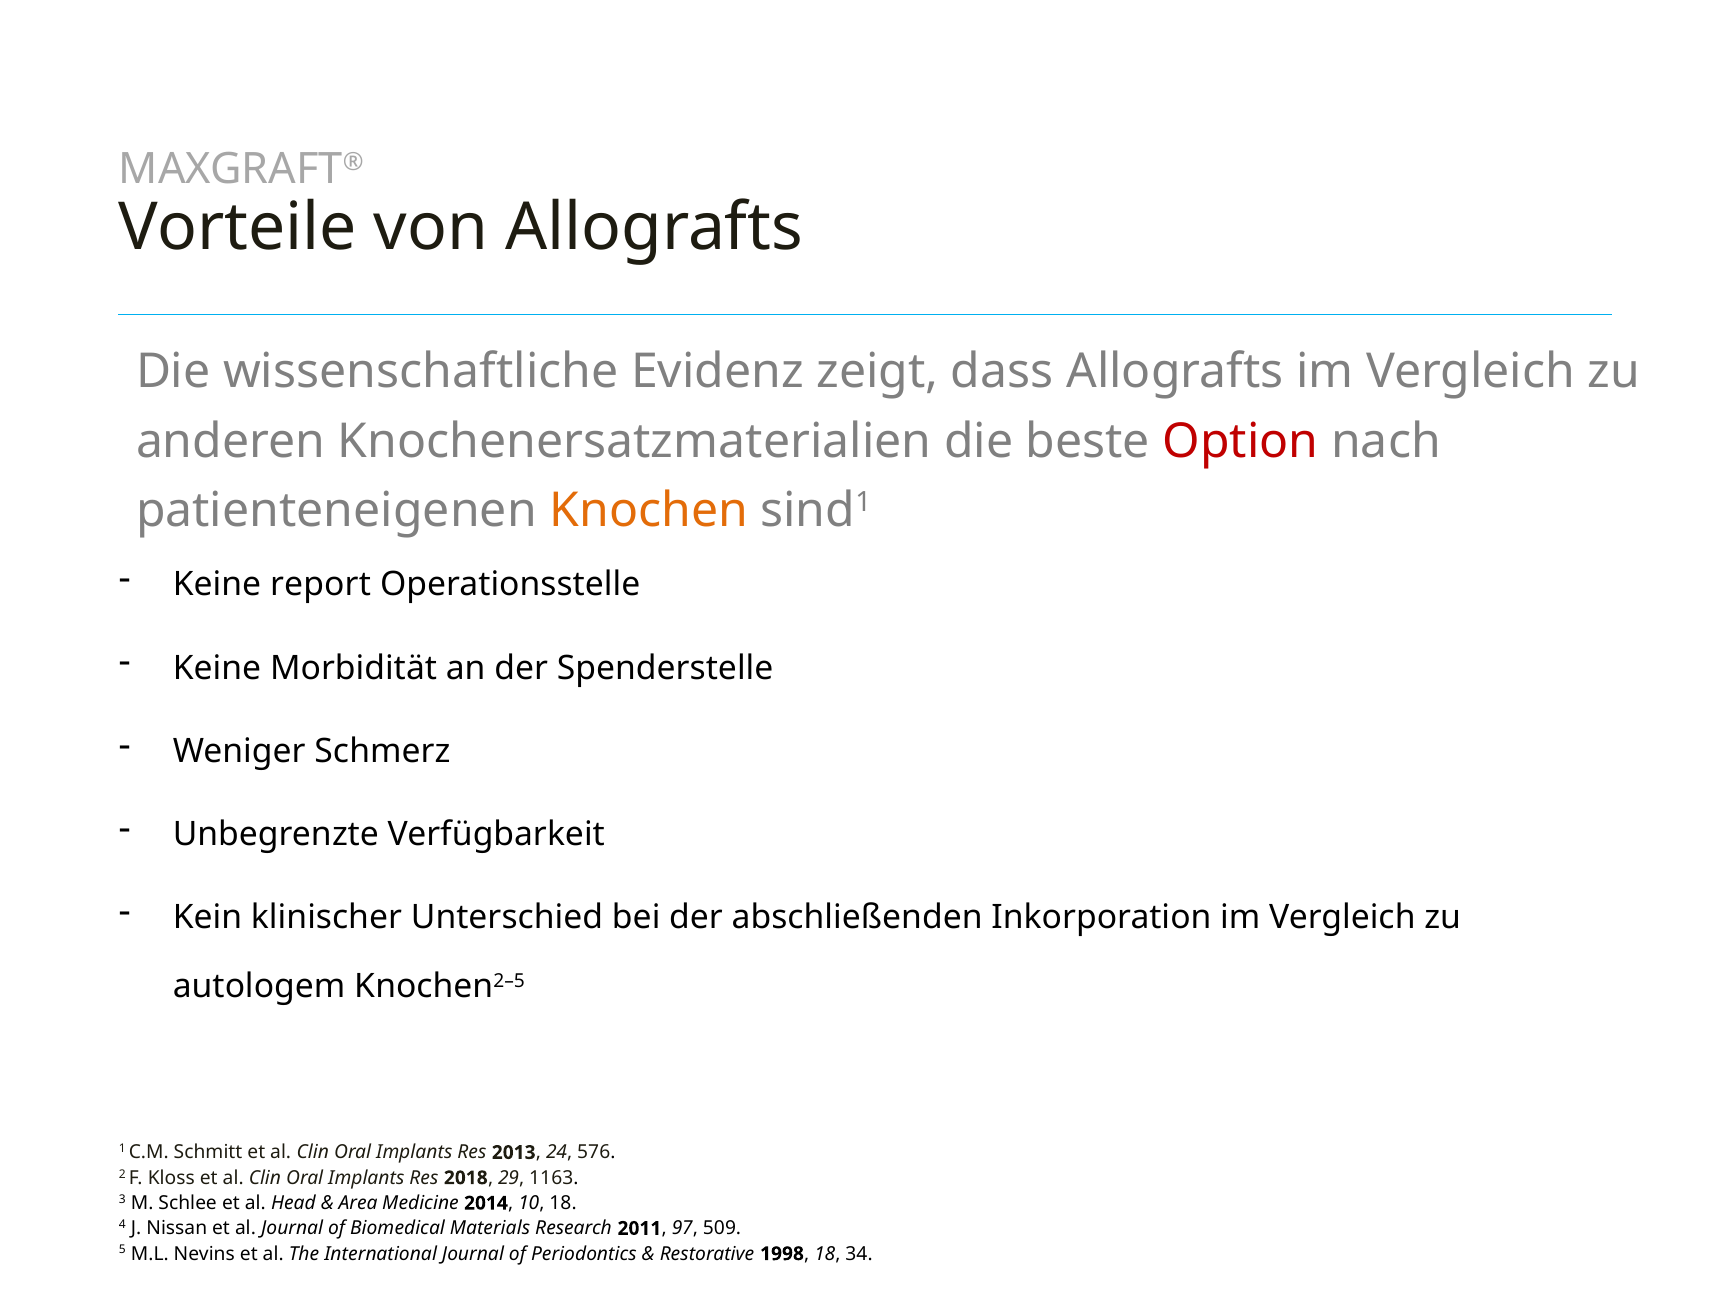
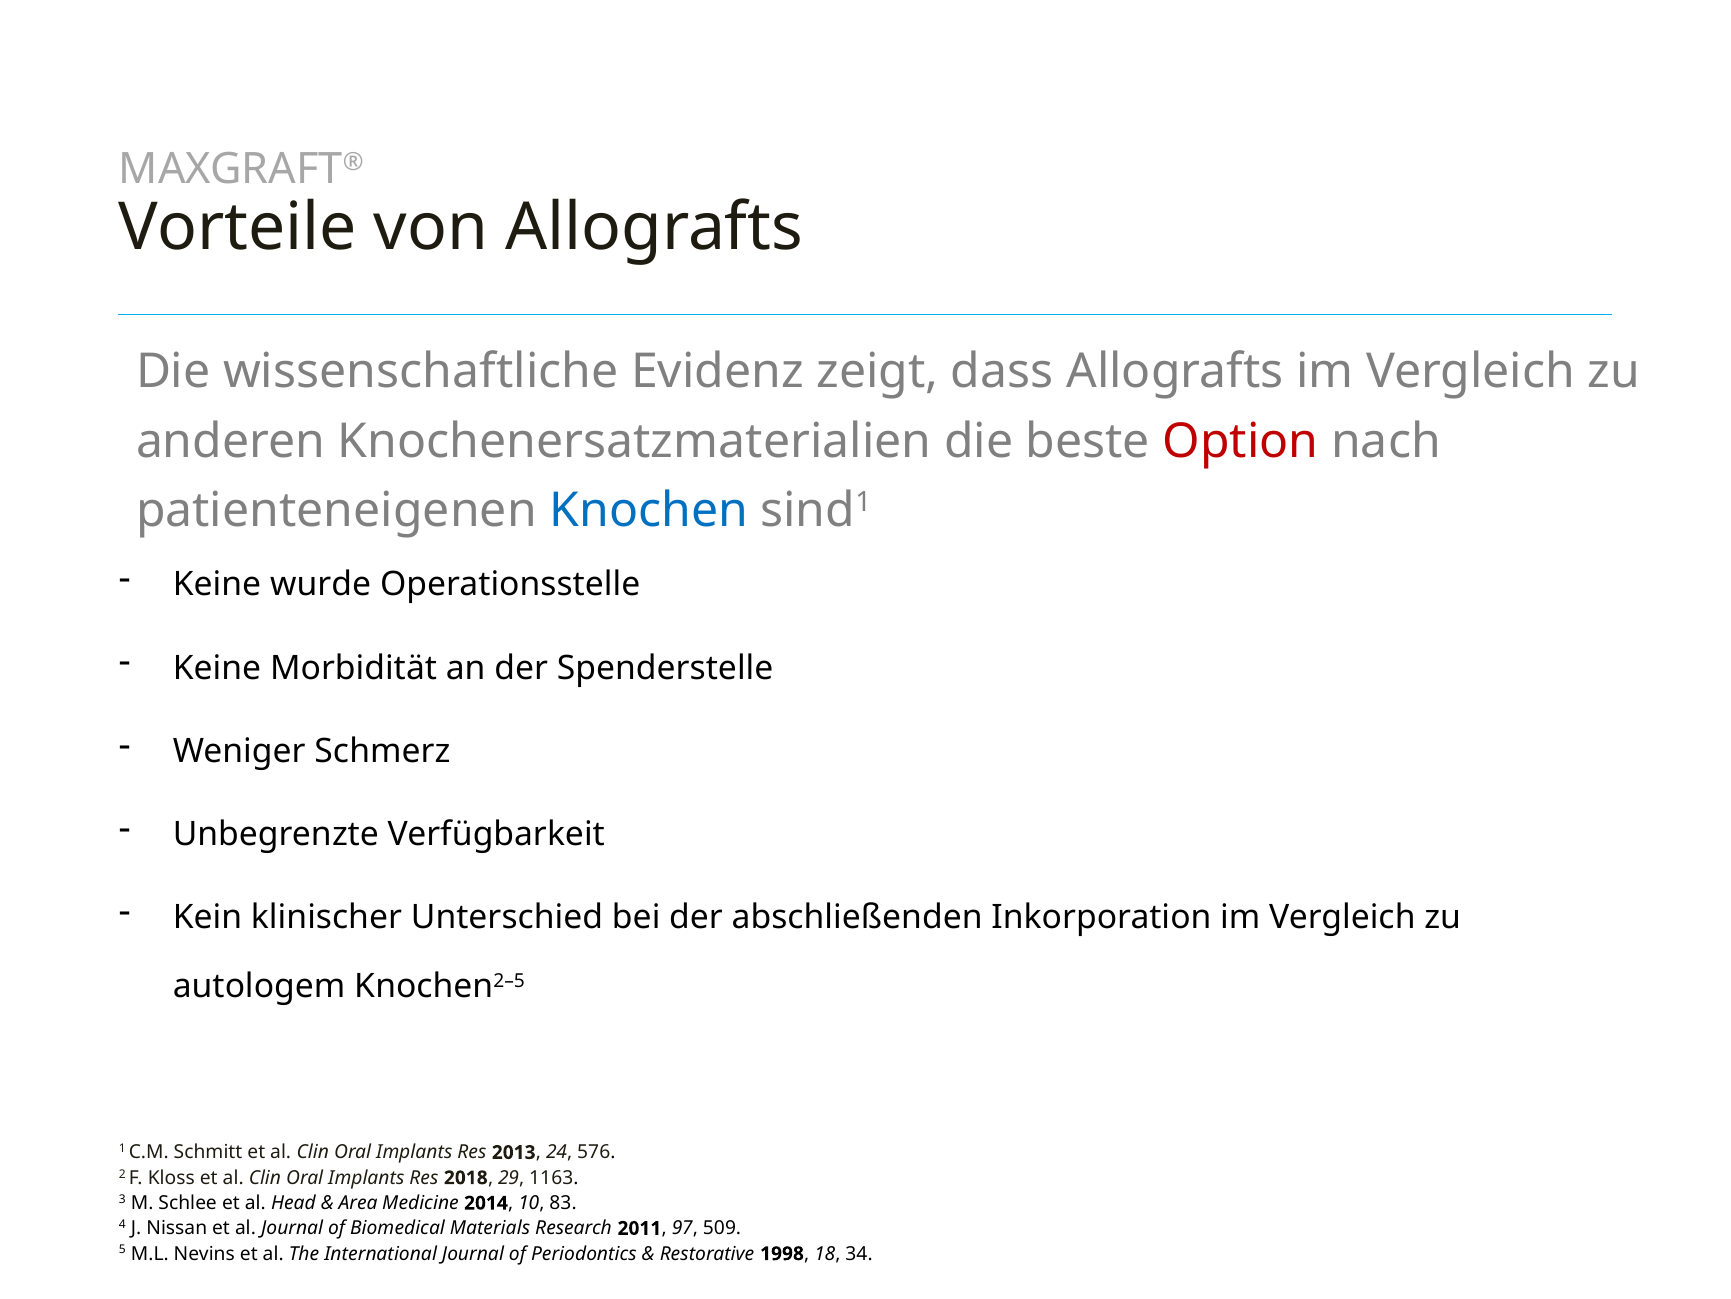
Knochen colour: orange -> blue
report: report -> wurde
10 18: 18 -> 83
